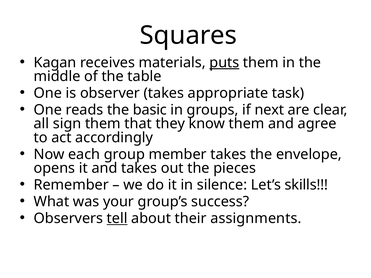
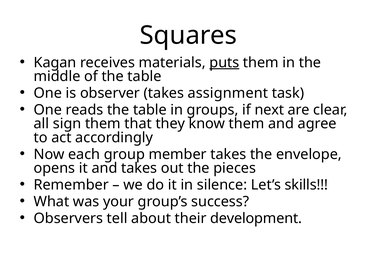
appropriate: appropriate -> assignment
reads the basic: basic -> table
tell underline: present -> none
assignments: assignments -> development
